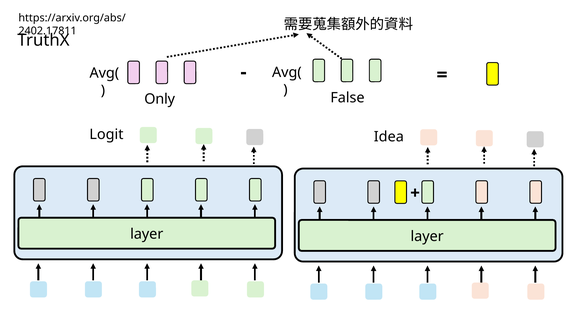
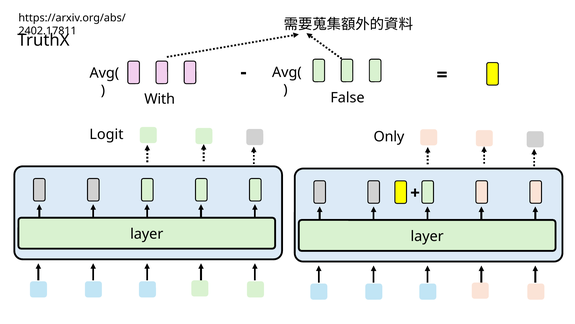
Only: Only -> With
Idea: Idea -> Only
